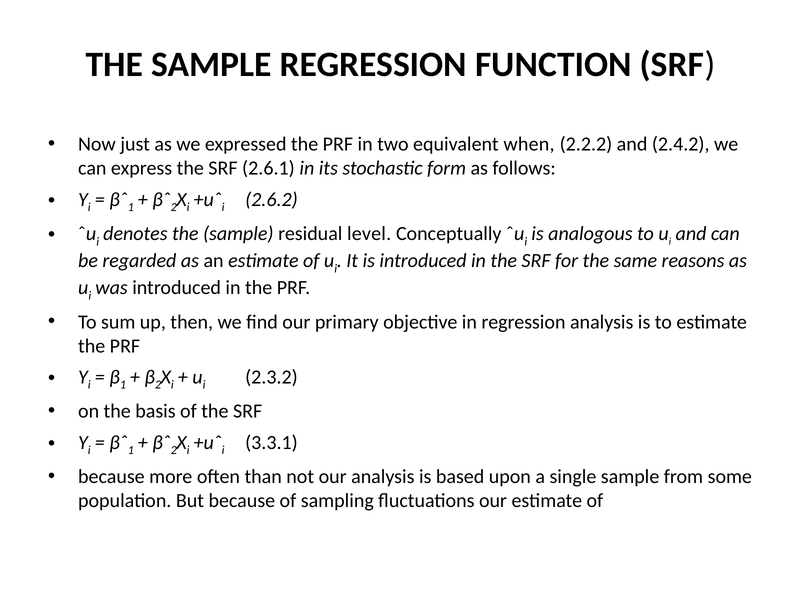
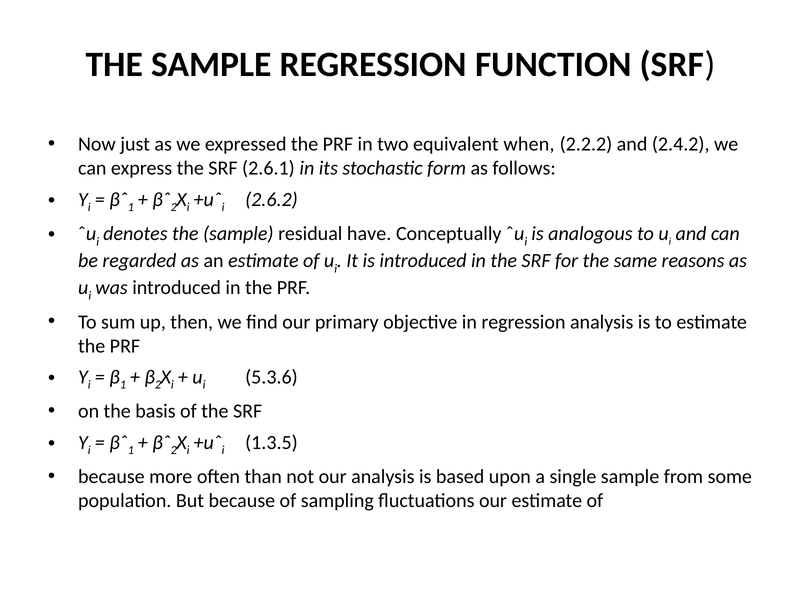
level: level -> have
2.3.2: 2.3.2 -> 5.3.6
3.3.1: 3.3.1 -> 1.3.5
